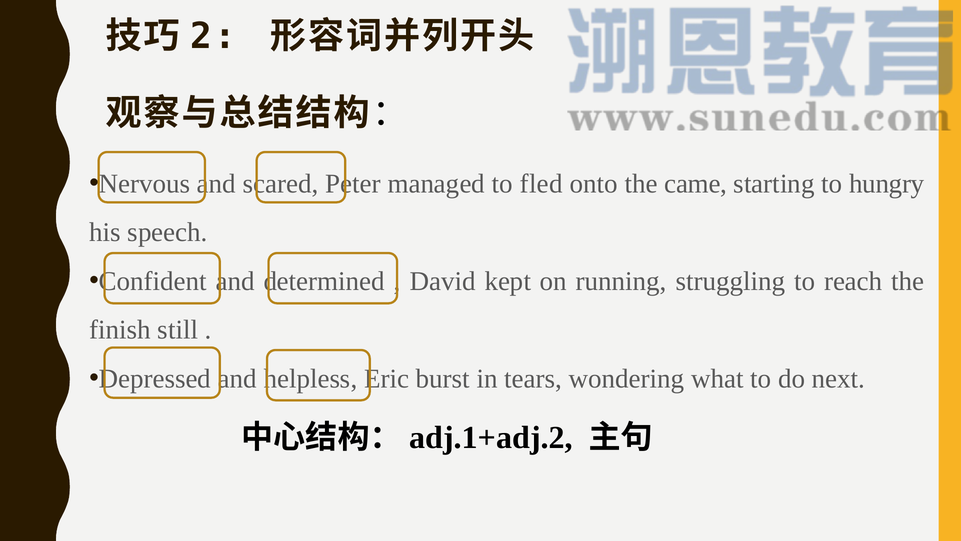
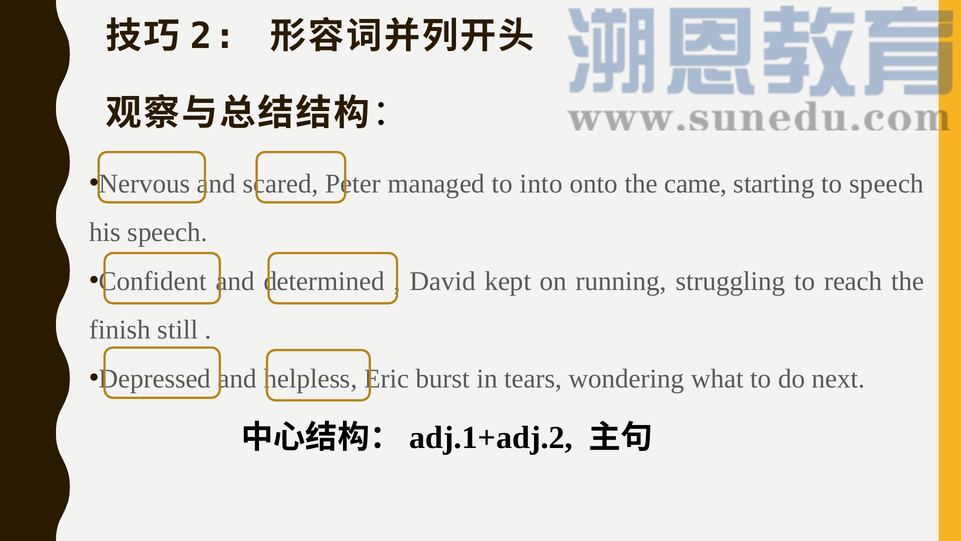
fled: fled -> into
to hungry: hungry -> speech
